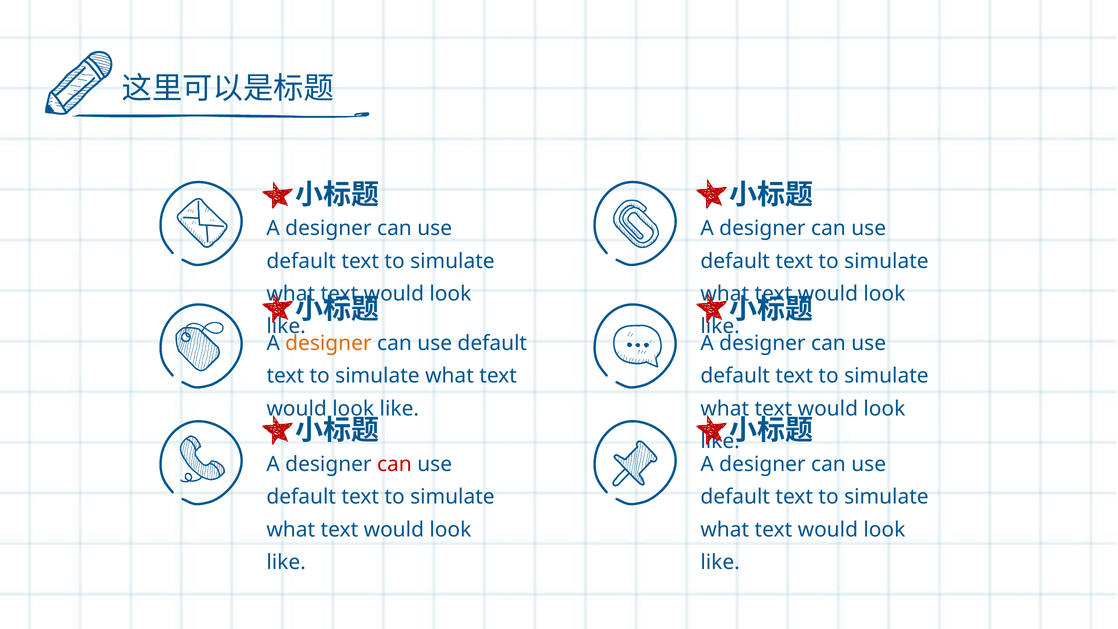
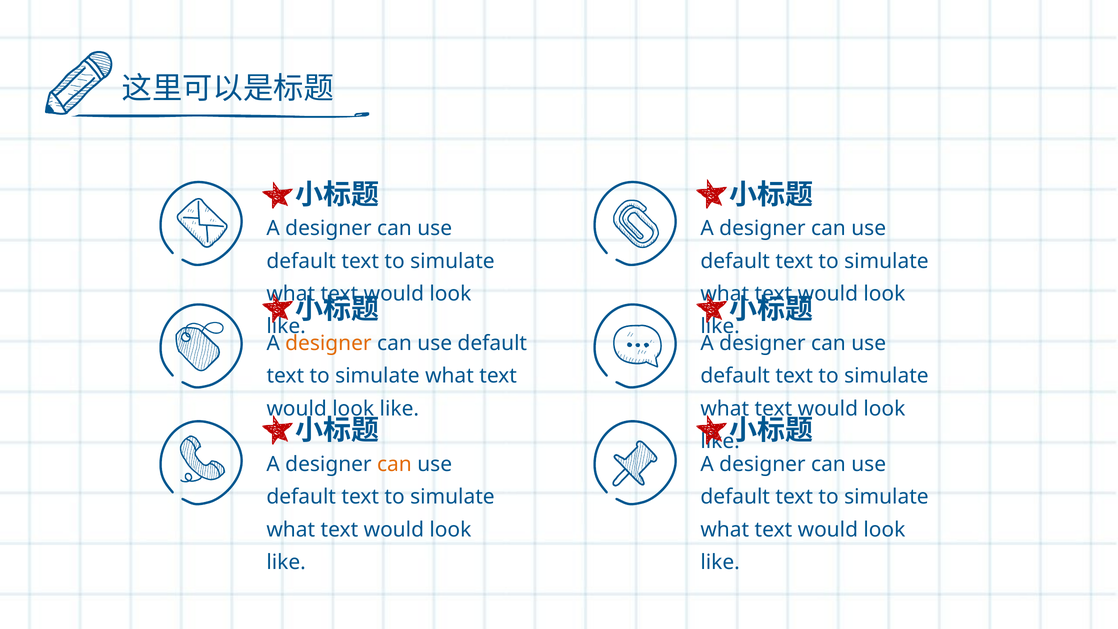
can at (394, 464) colour: red -> orange
